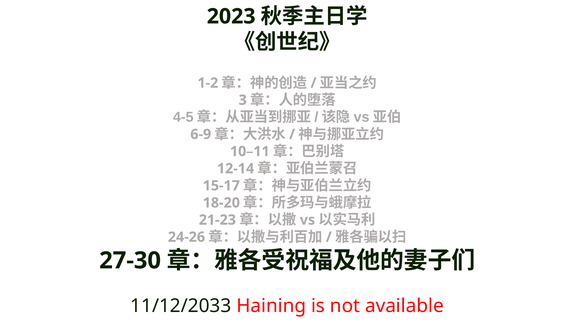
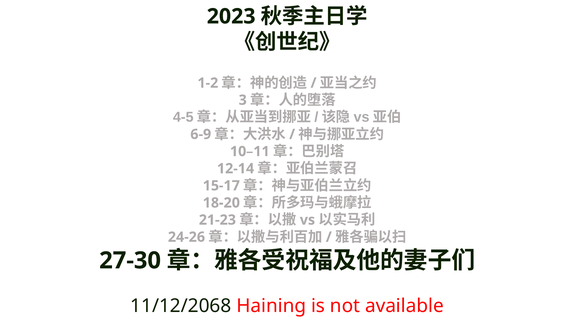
11/12/2033: 11/12/2033 -> 11/12/2068
